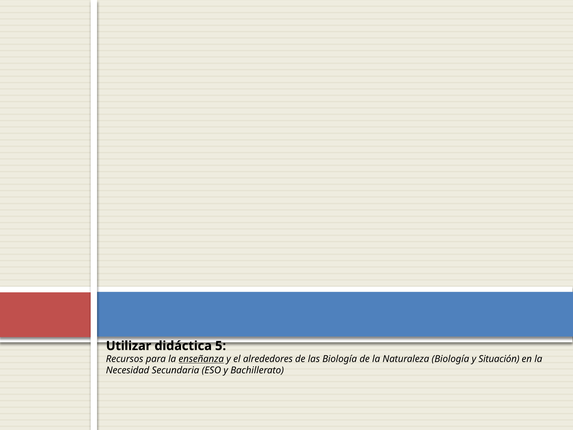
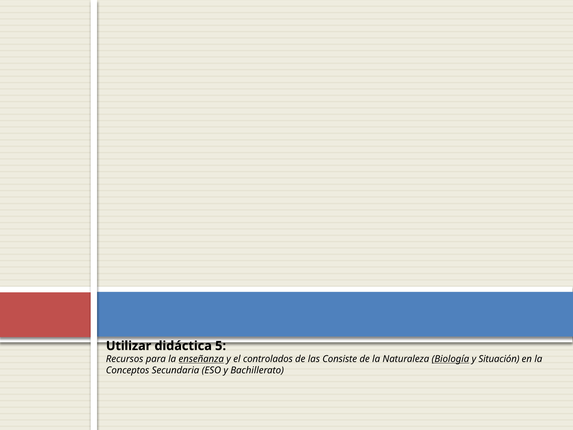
alrededores: alrededores -> controlados
las Biología: Biología -> Consiste
Biología at (450, 359) underline: none -> present
Necesidad: Necesidad -> Conceptos
